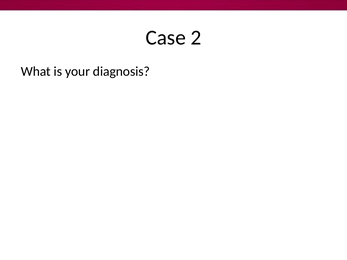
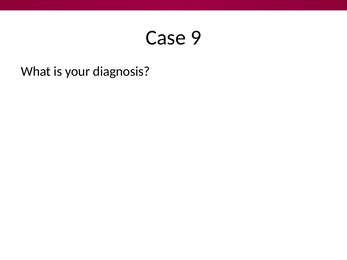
2: 2 -> 9
